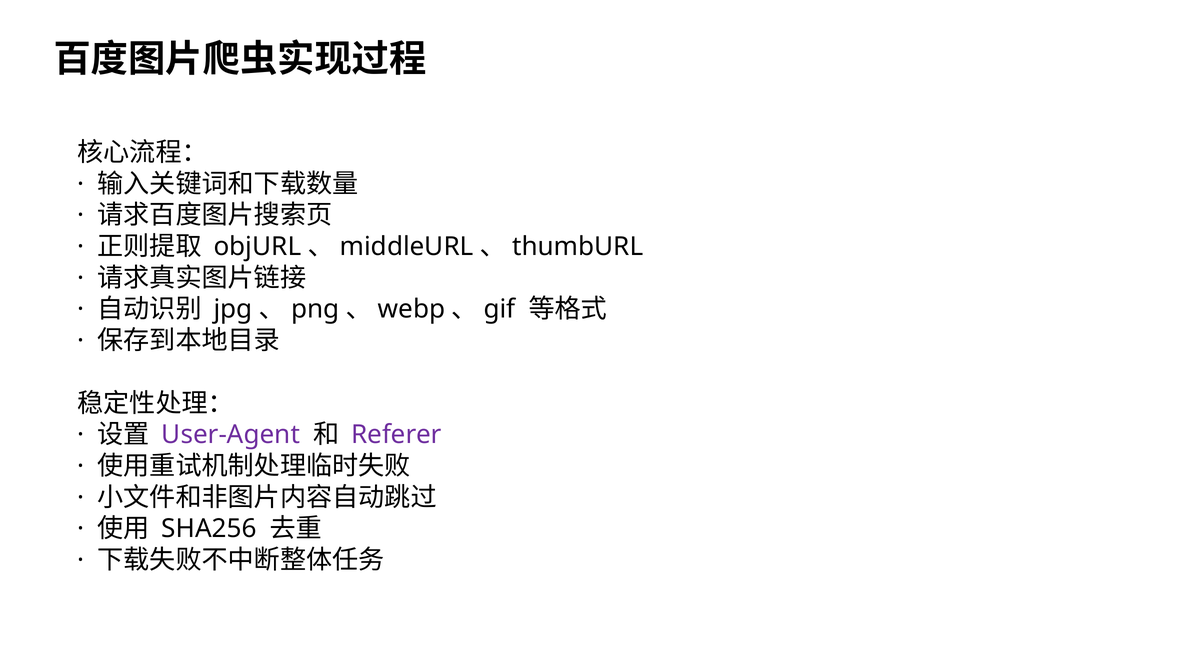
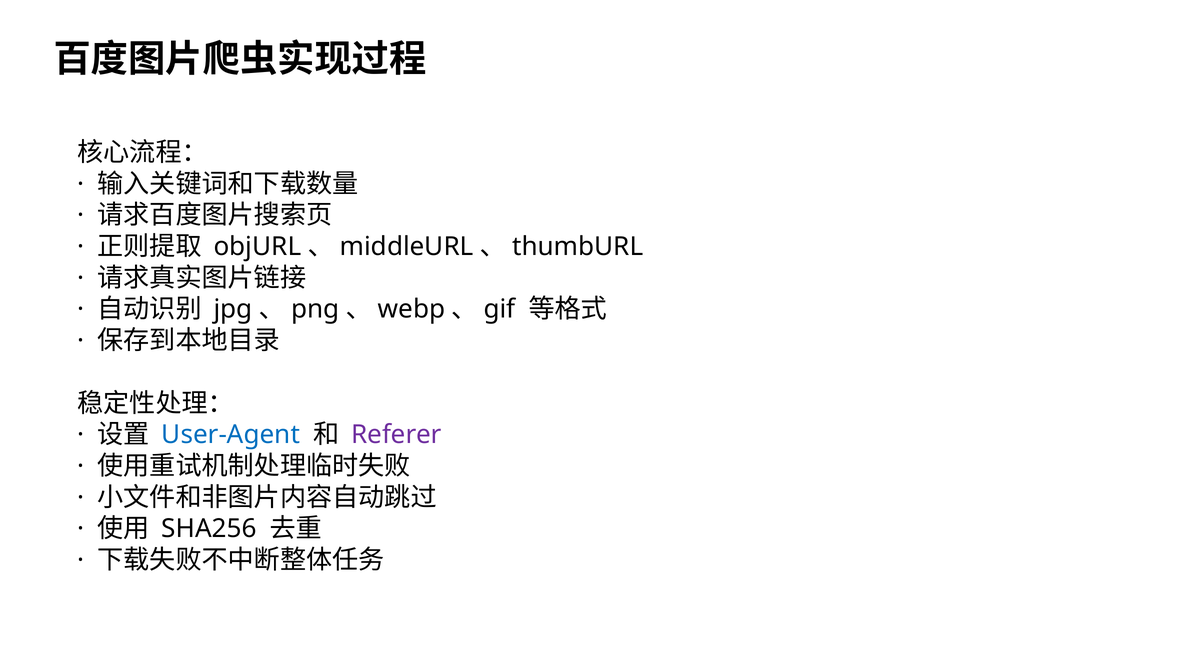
User-Agent colour: purple -> blue
